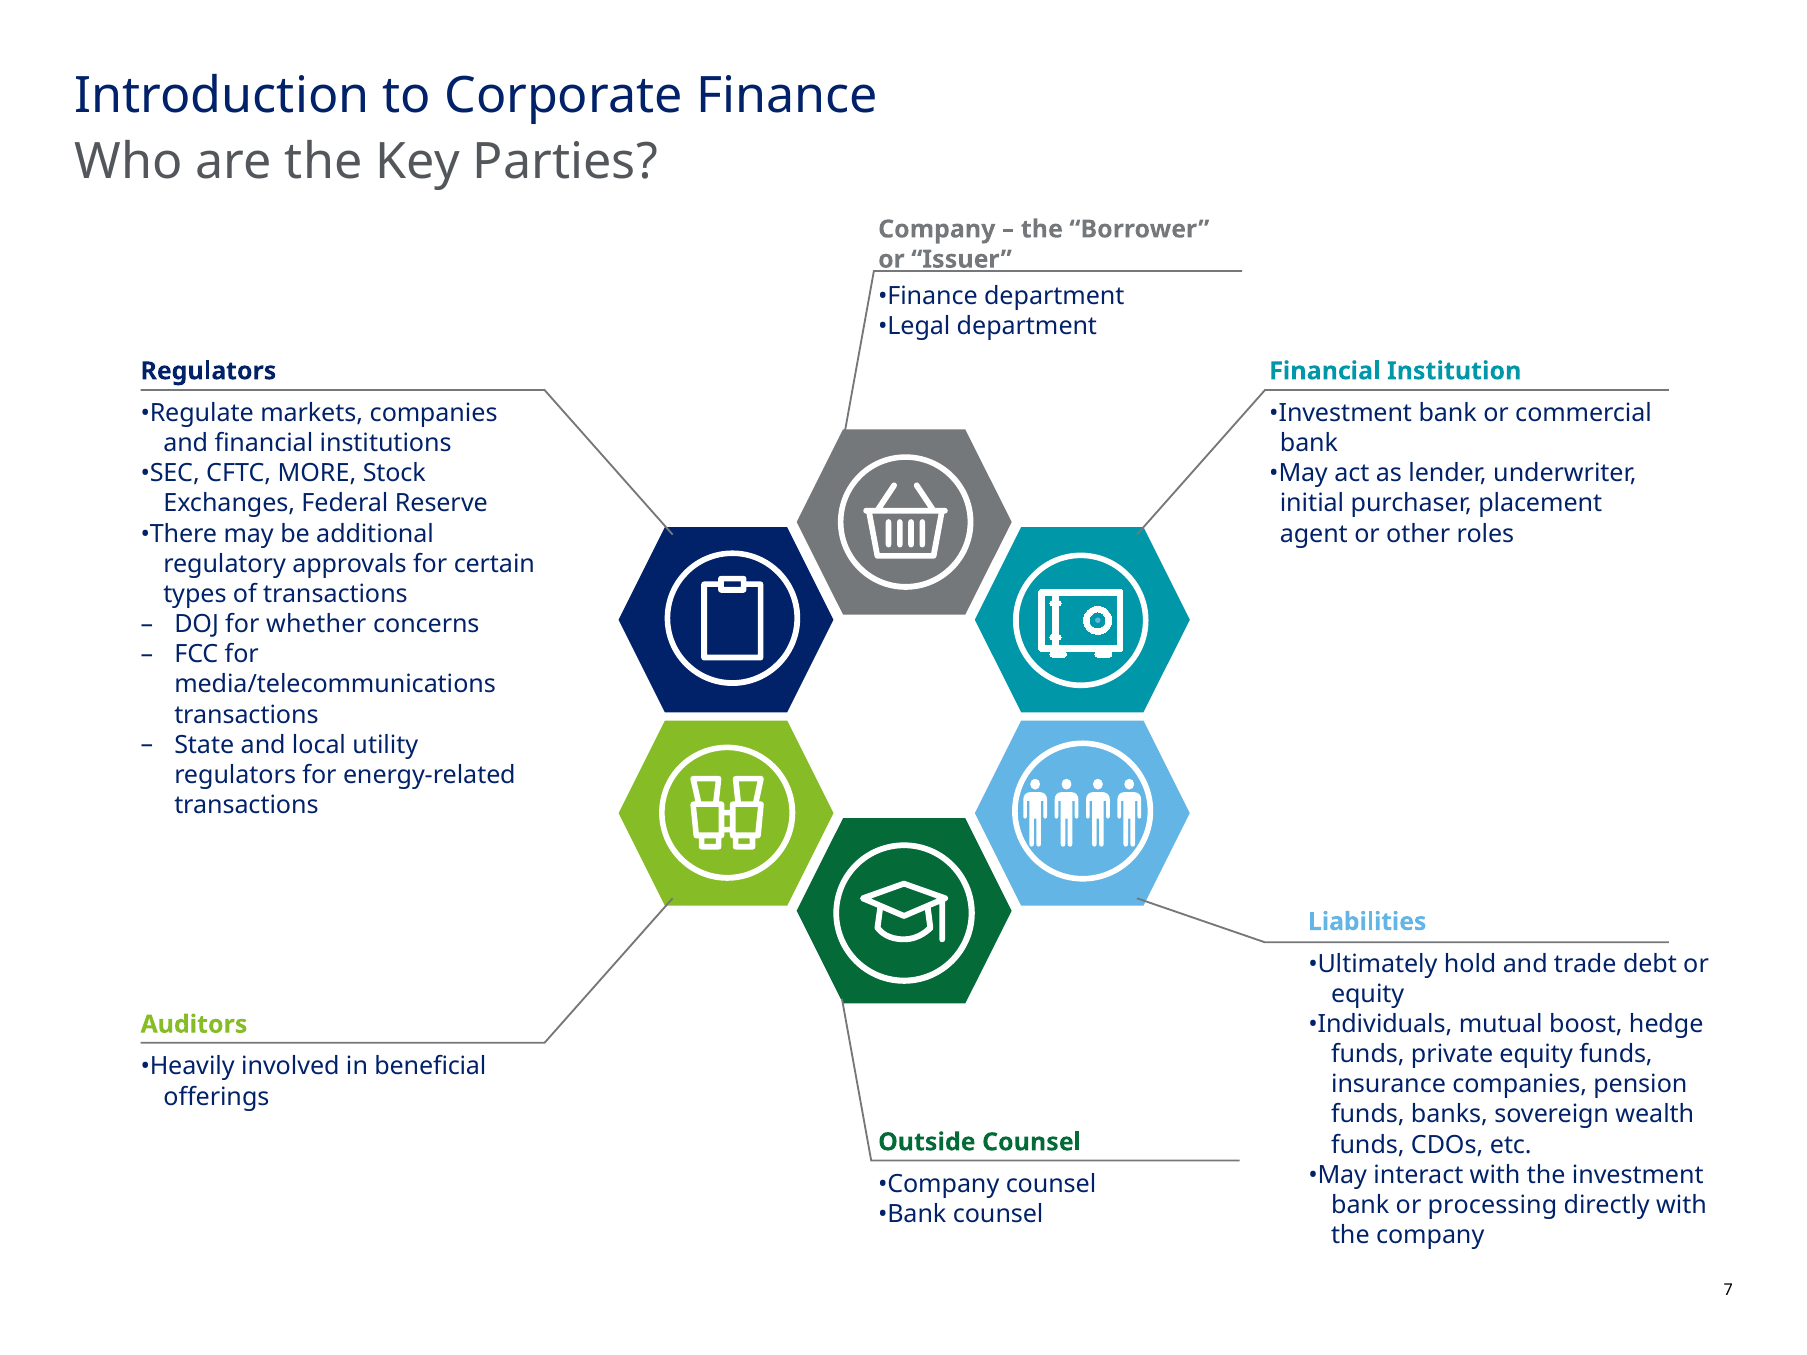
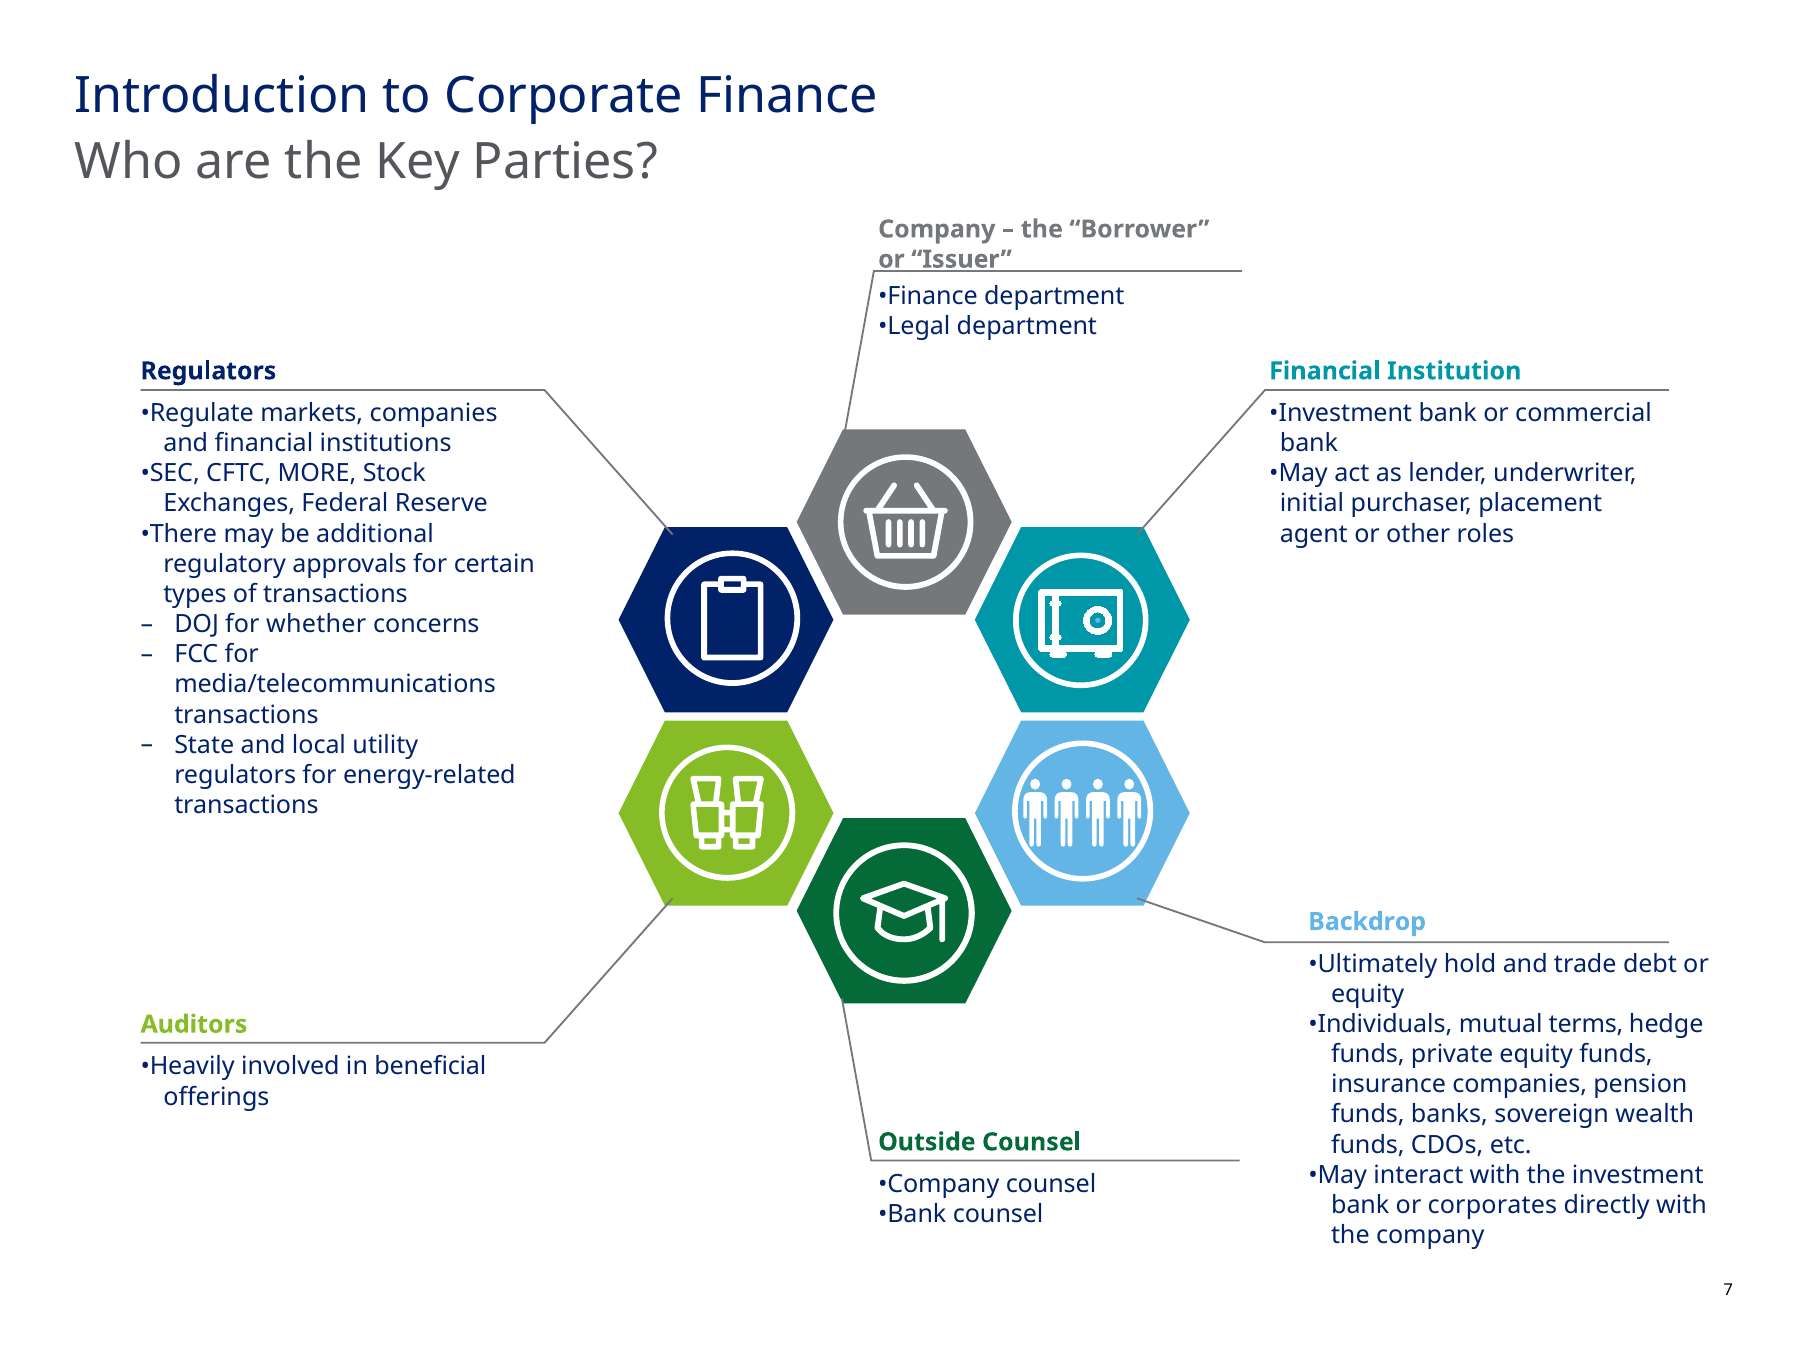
Liabilities: Liabilities -> Backdrop
boost: boost -> terms
processing: processing -> corporates
